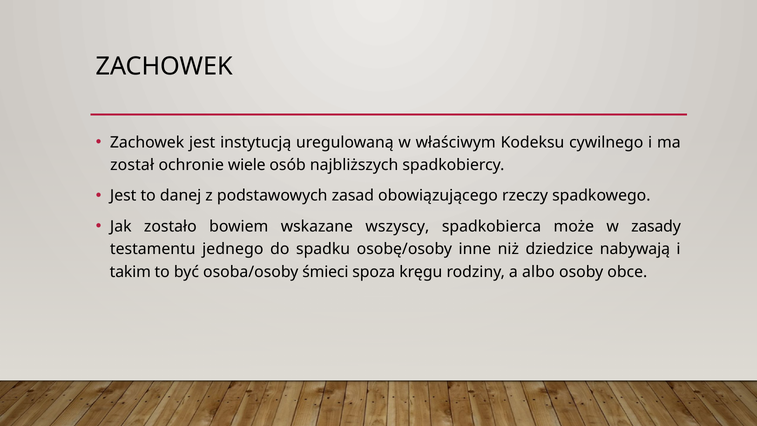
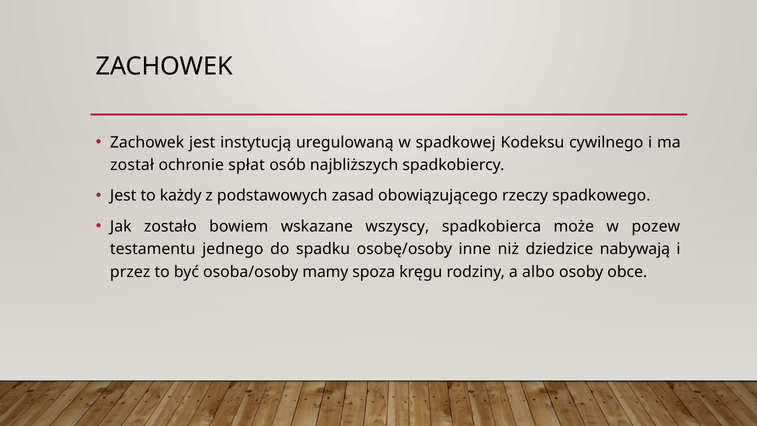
właściwym: właściwym -> spadkowej
wiele: wiele -> spłat
danej: danej -> każdy
zasady: zasady -> pozew
takim: takim -> przez
śmieci: śmieci -> mamy
